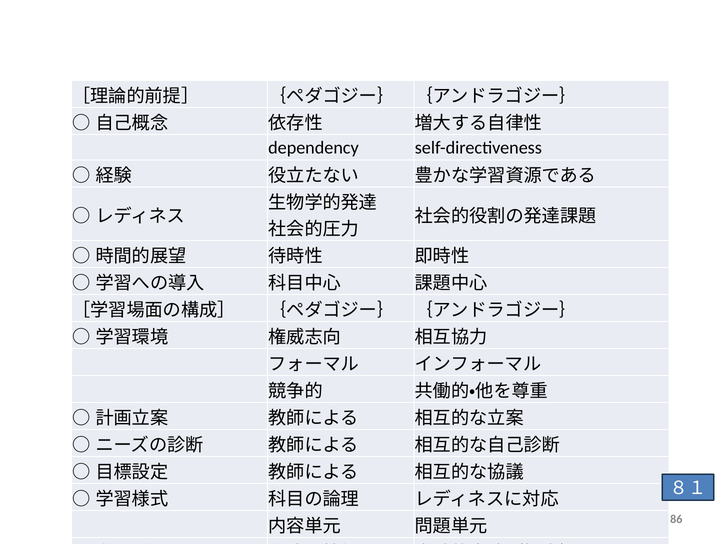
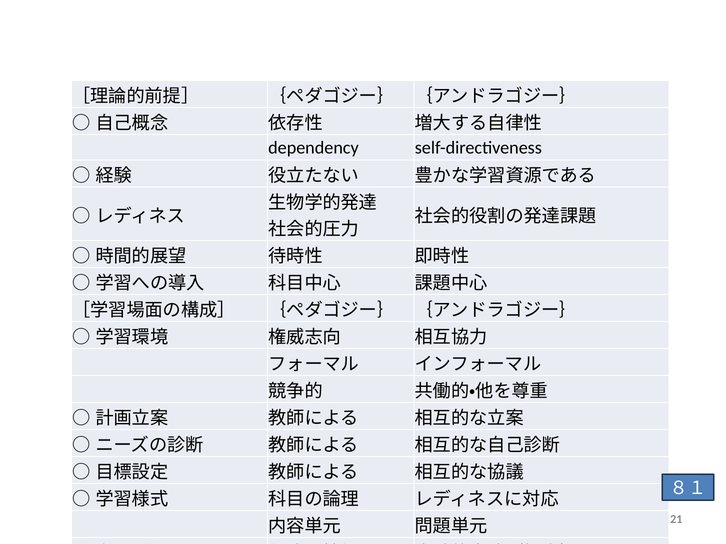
86: 86 -> 21
